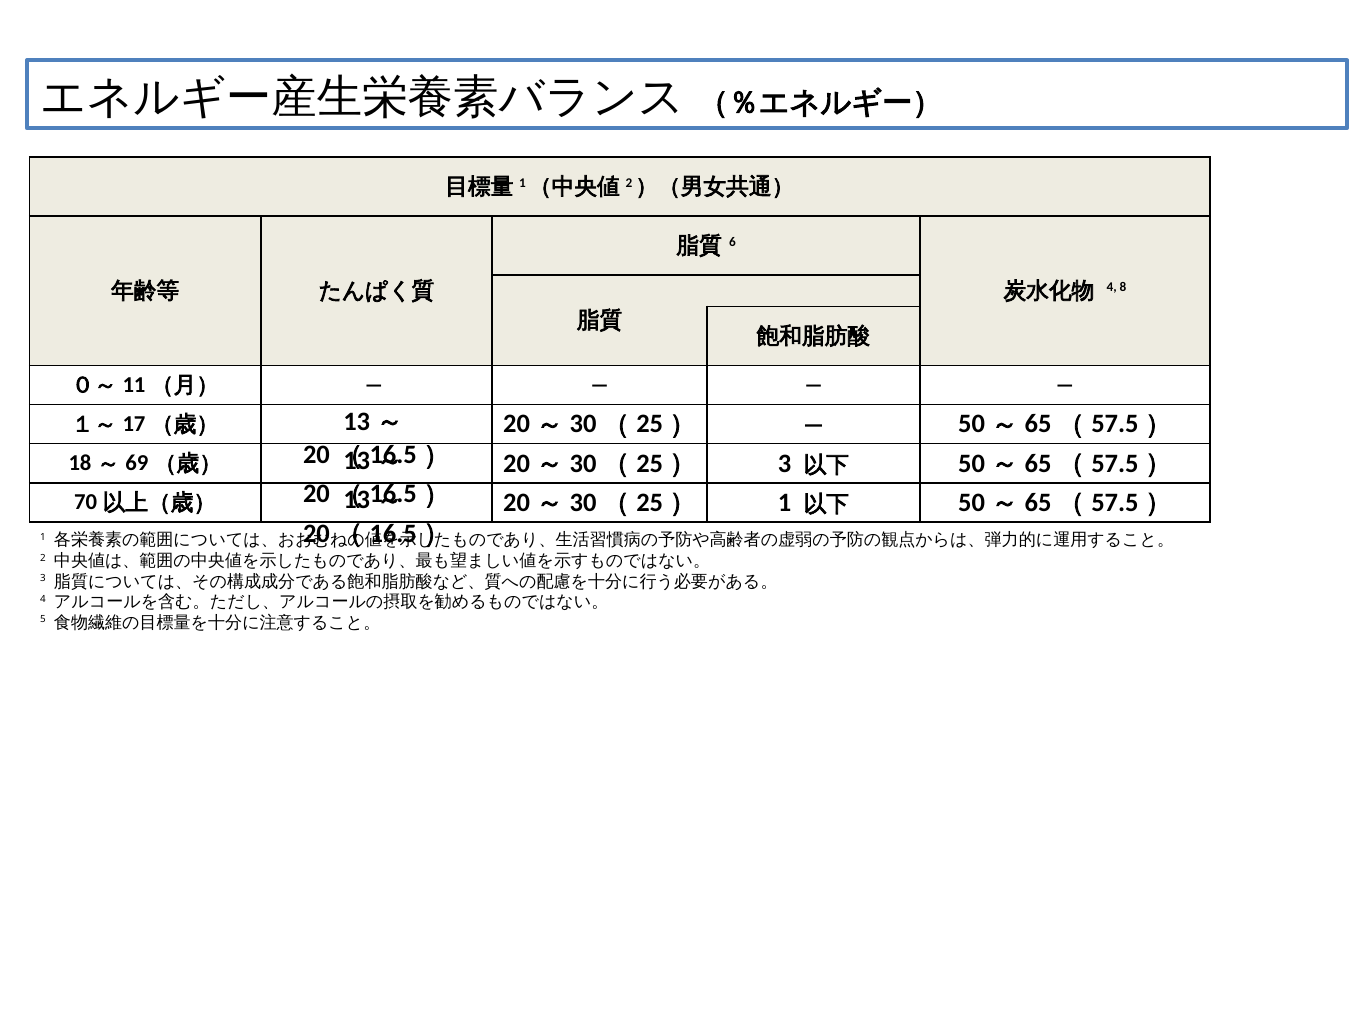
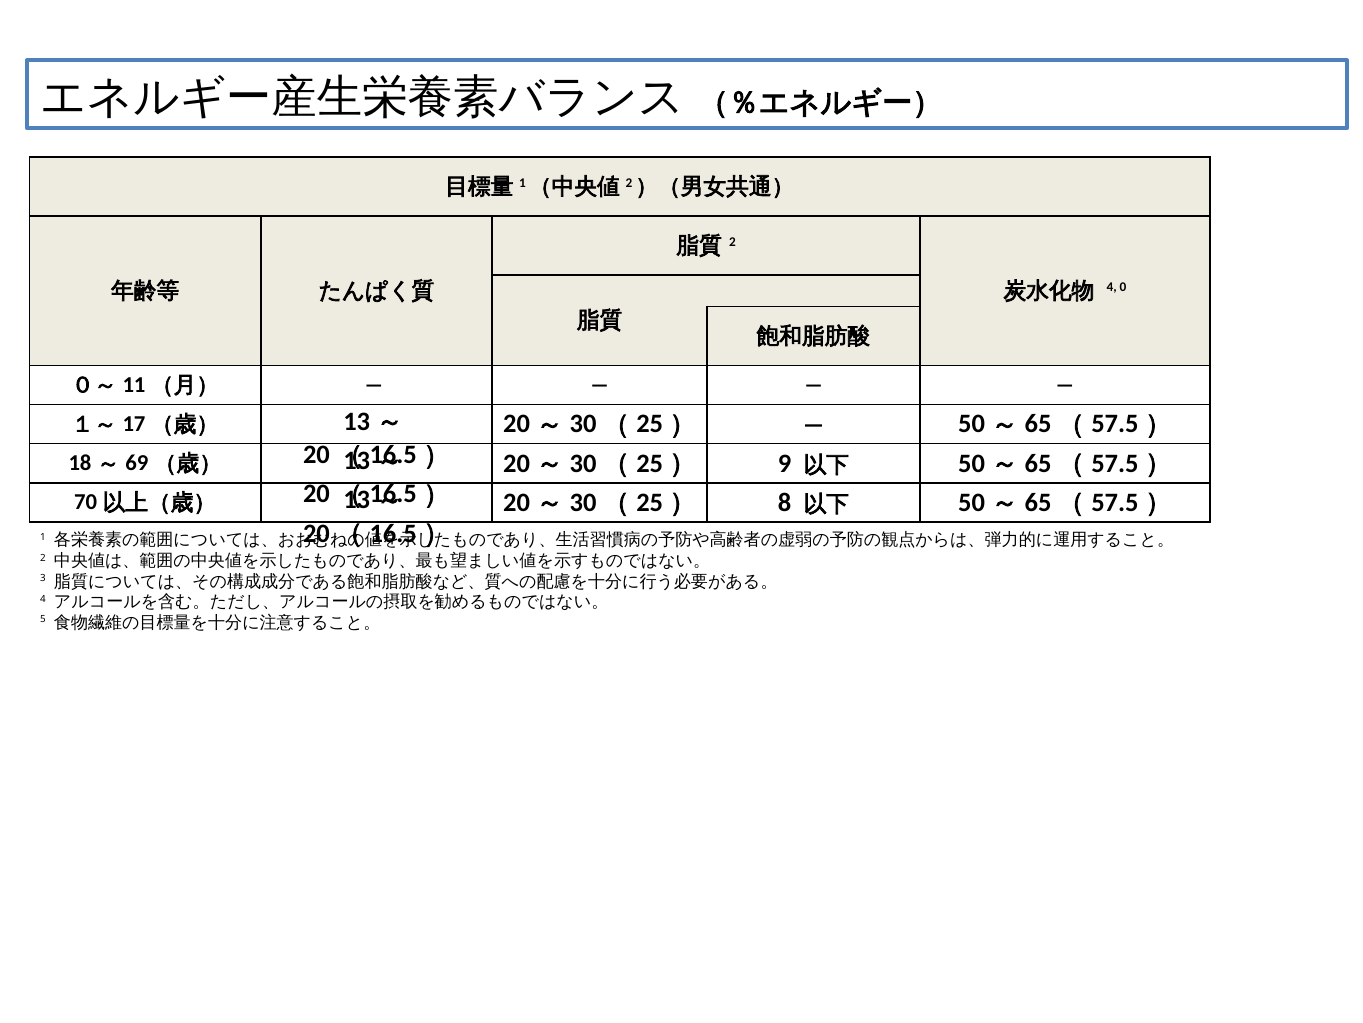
6 at (732, 242): 6 -> 2
8: 8 -> 0
3 at (785, 463): 3 -> 9
1 at (785, 502): 1 -> 8
